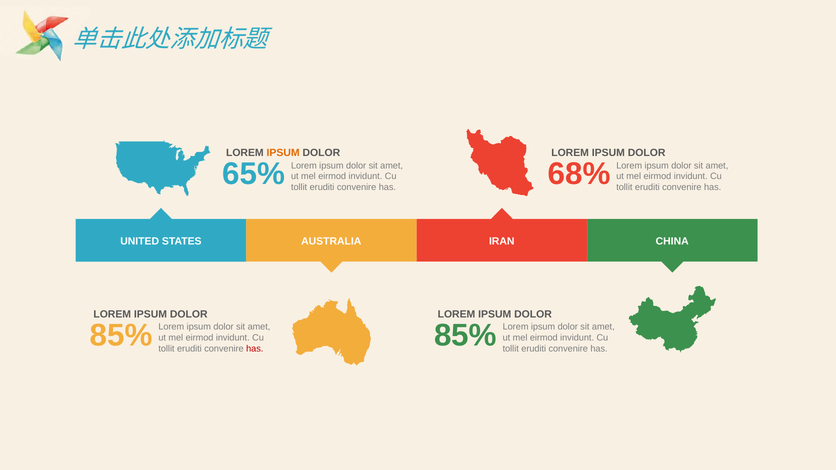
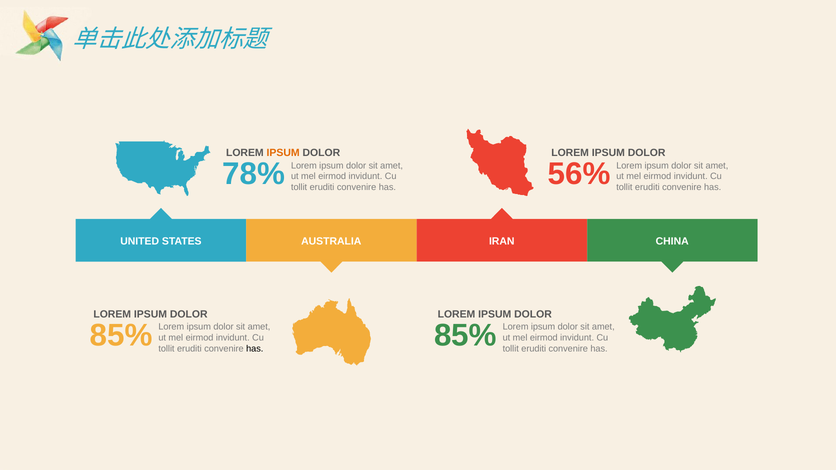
65%: 65% -> 78%
68%: 68% -> 56%
has at (255, 349) colour: red -> black
